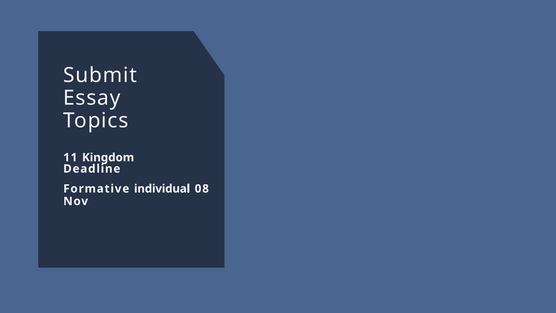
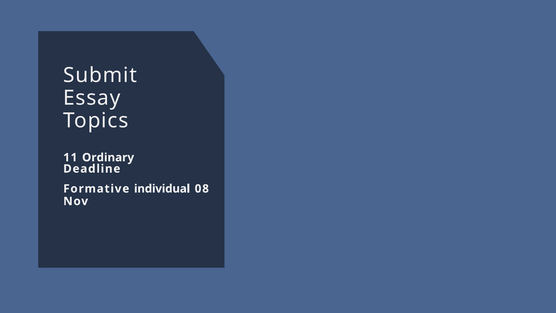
Kingdom: Kingdom -> Ordinary
